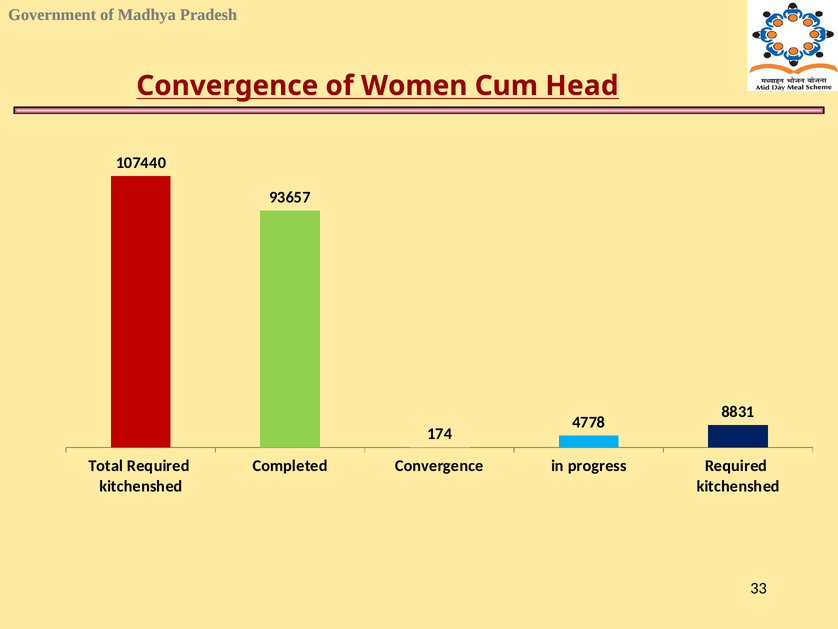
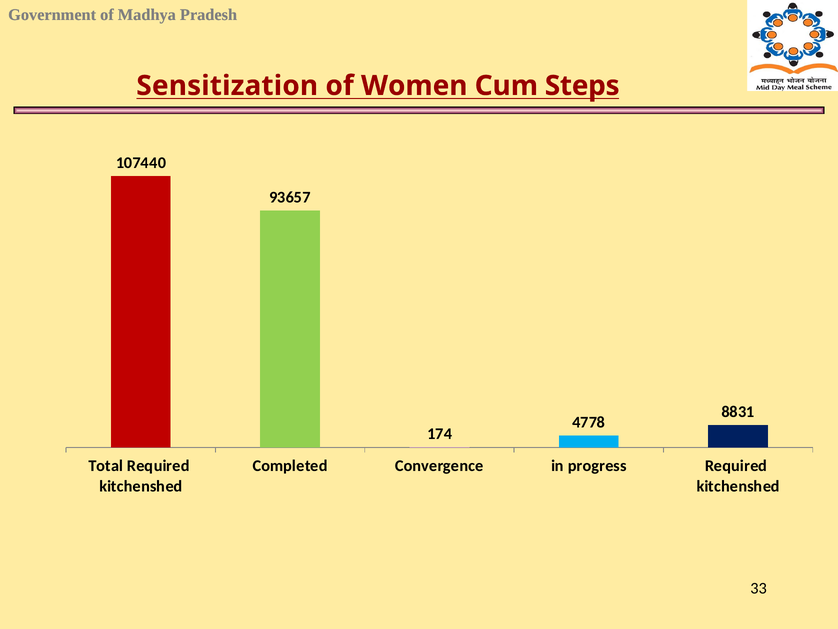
Convergence at (227, 86): Convergence -> Sensitization
Head: Head -> Steps
